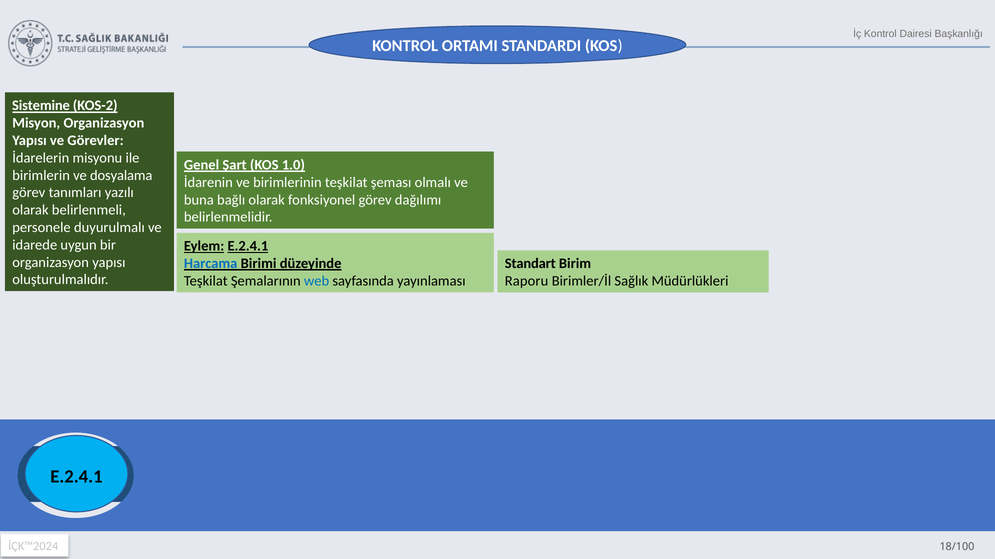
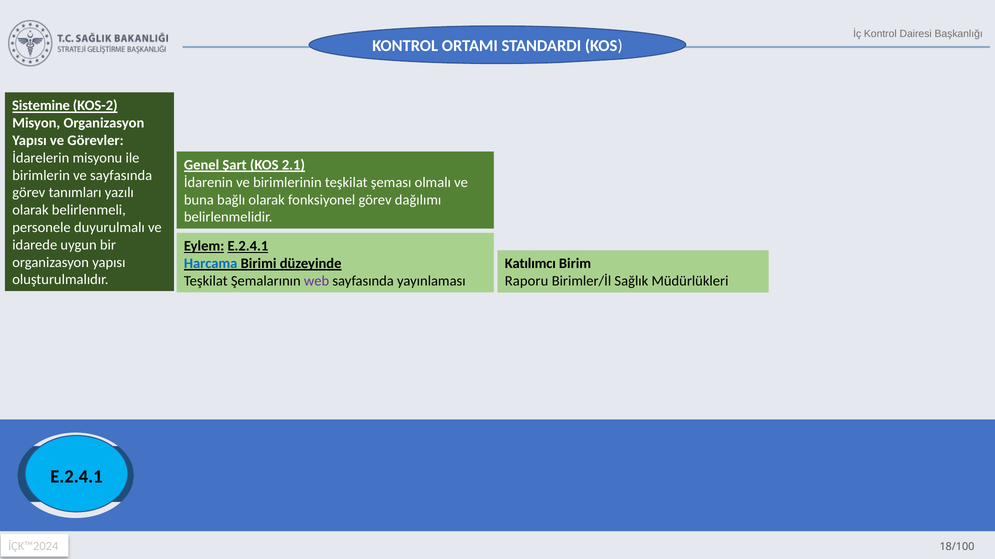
1.0: 1.0 -> 2.1
ve dosyalama: dosyalama -> sayfasında
Standart: Standart -> Katılımcı
web colour: blue -> purple
